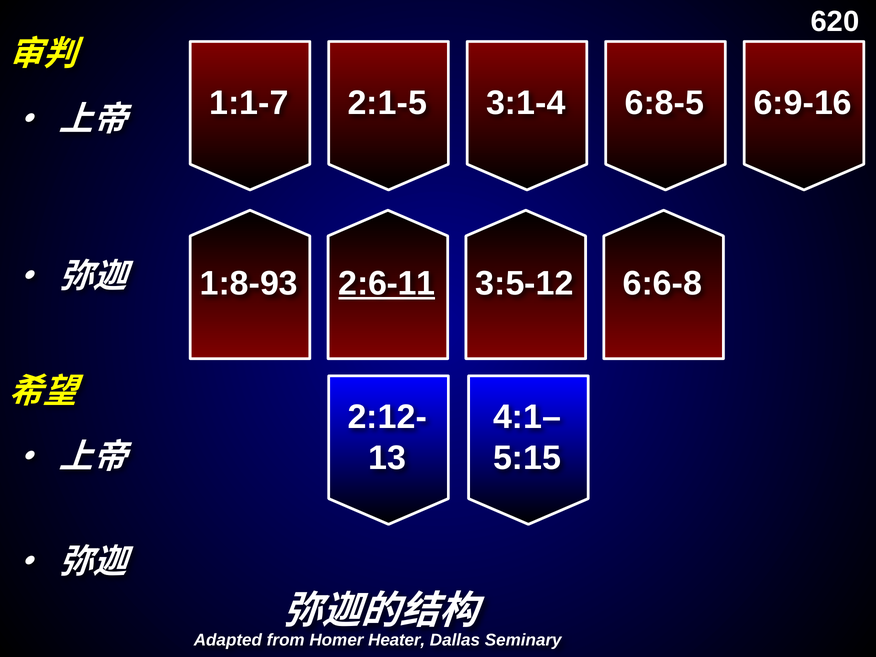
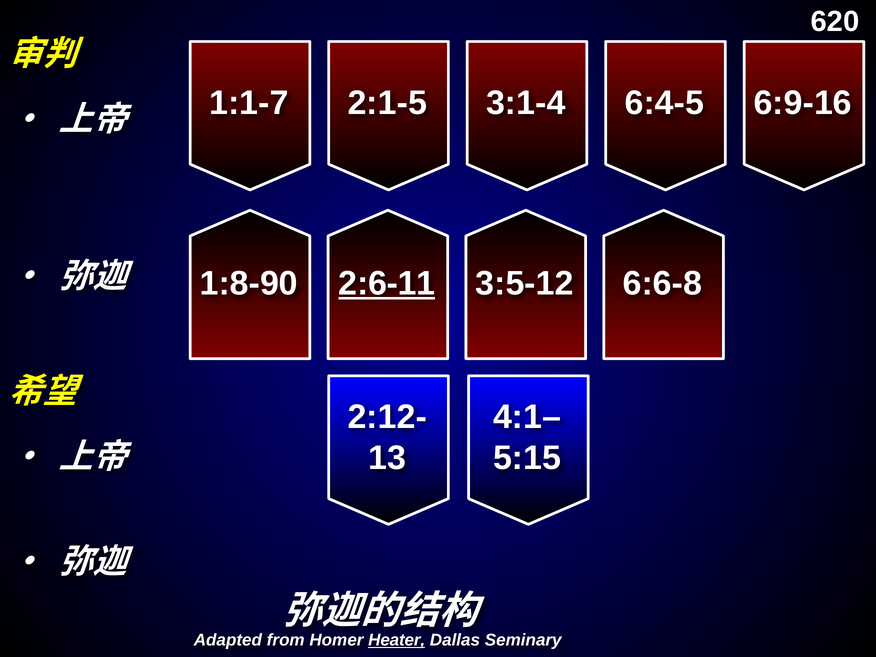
6:8-5: 6:8-5 -> 6:4-5
1:8-93: 1:8-93 -> 1:8-90
Heater underline: none -> present
